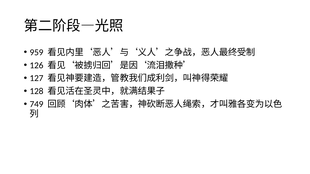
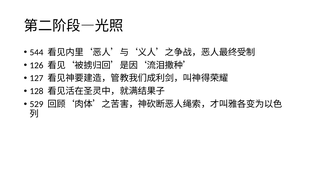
959: 959 -> 544
749: 749 -> 529
